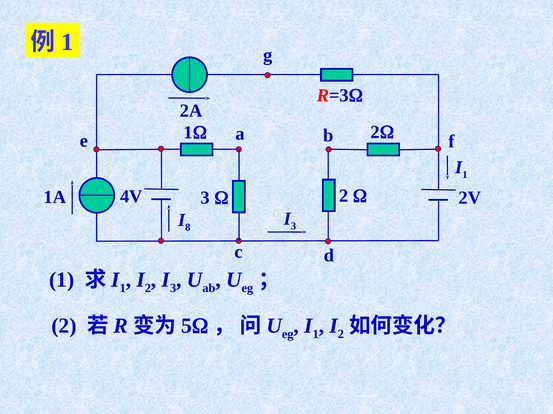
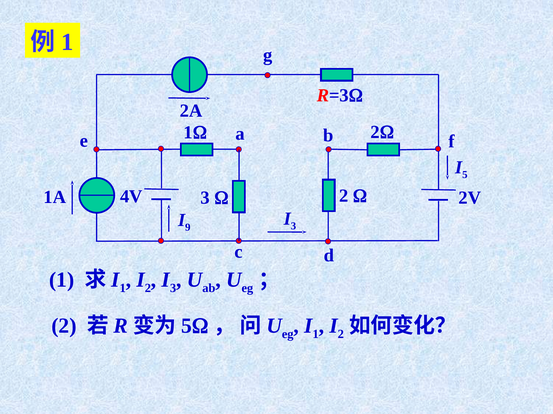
1 at (465, 175): 1 -> 5
8: 8 -> 9
